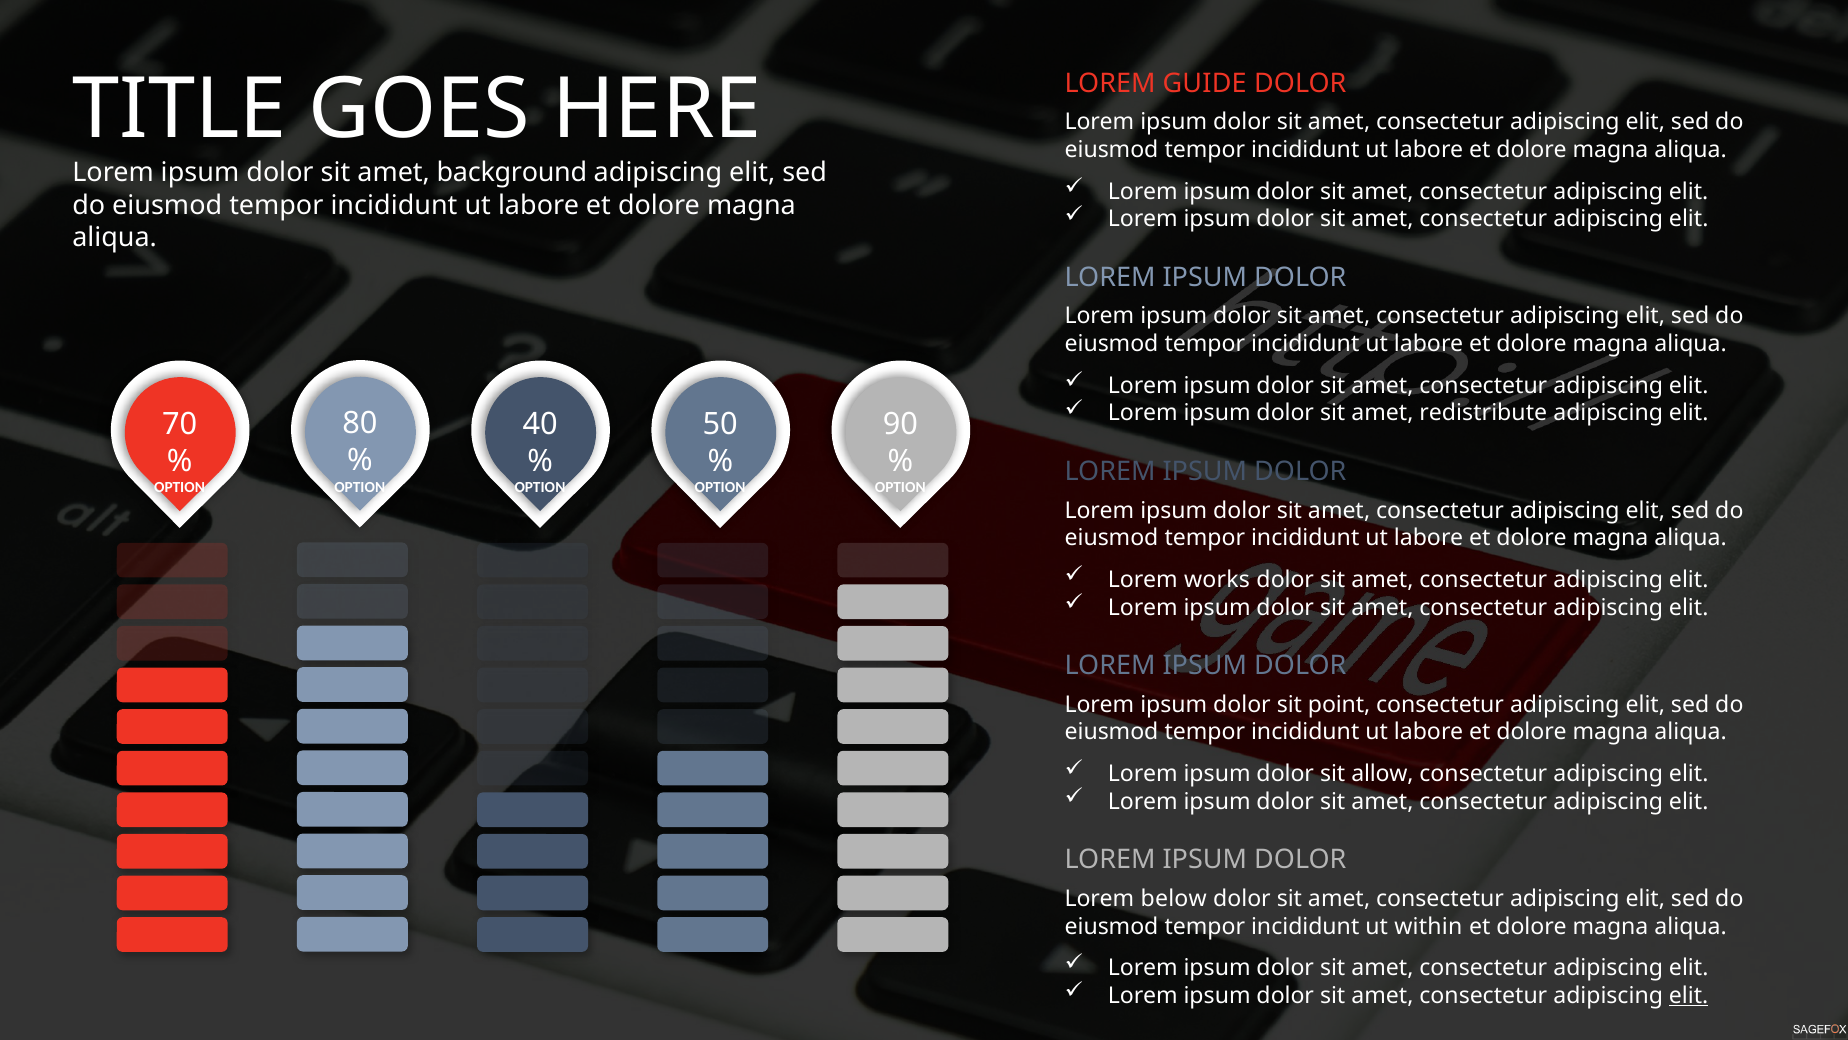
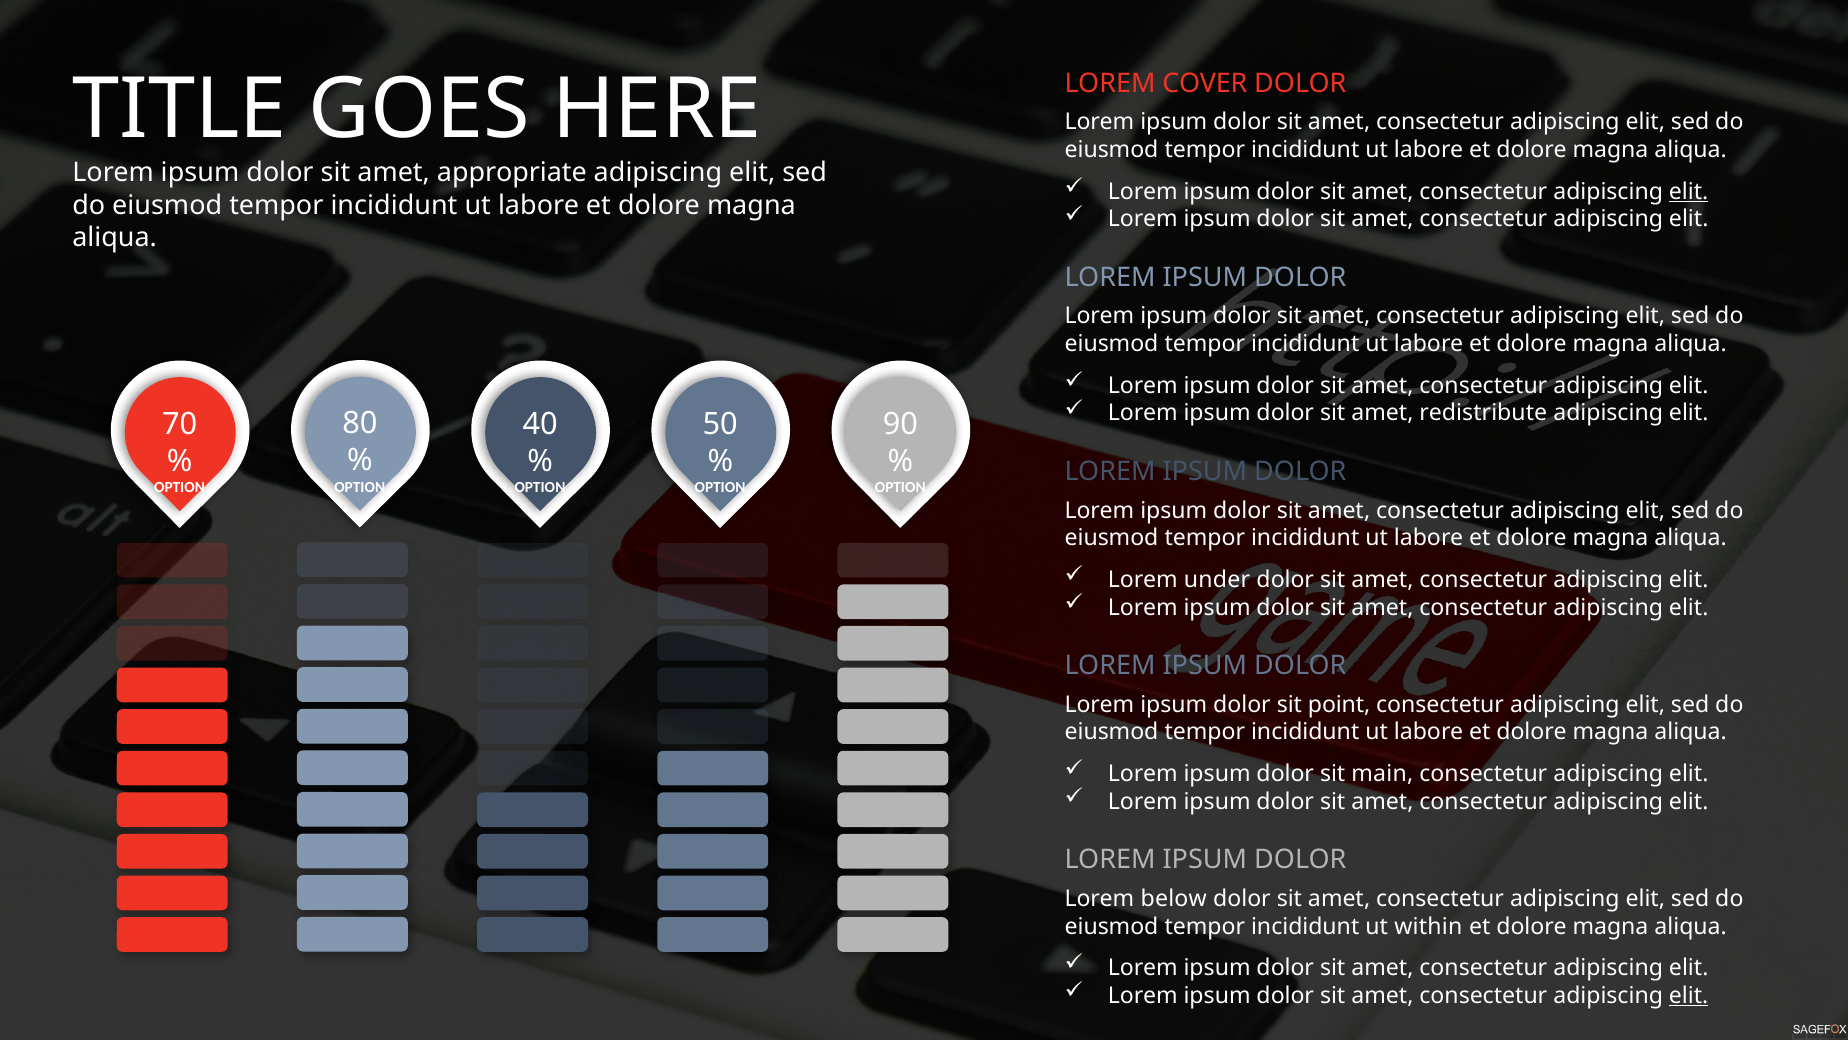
GUIDE: GUIDE -> COVER
background: background -> appropriate
elit at (1689, 191) underline: none -> present
works: works -> under
allow: allow -> main
